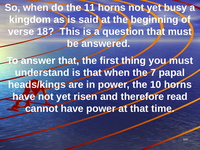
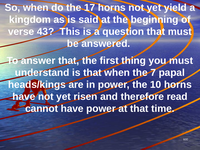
11: 11 -> 17
busy: busy -> yield
18: 18 -> 43
